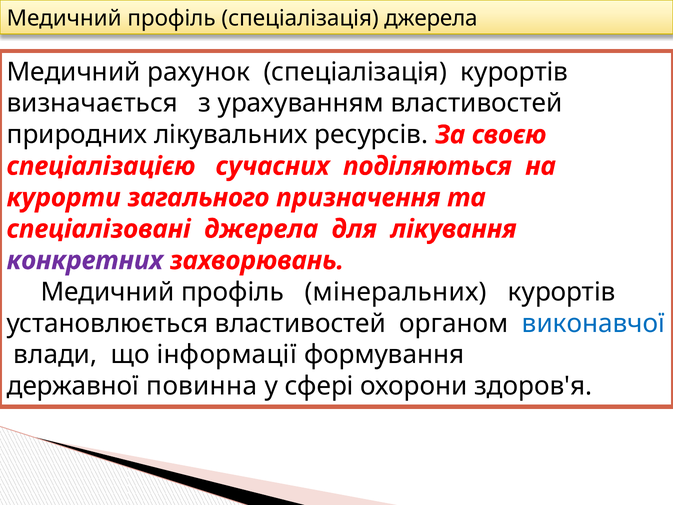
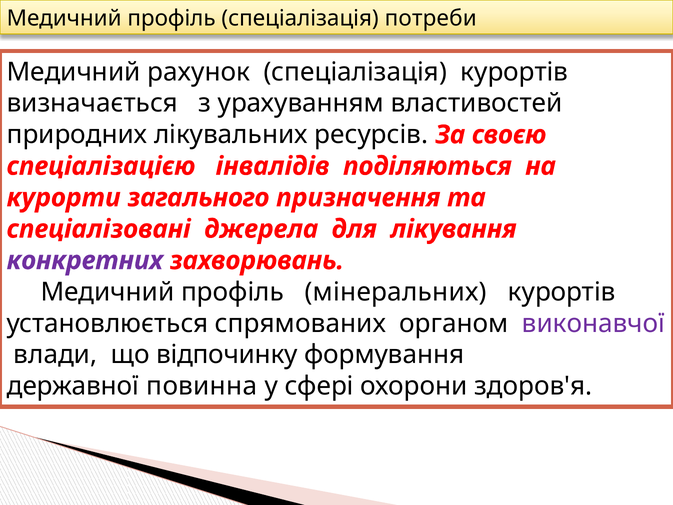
спеціалізація джерела: джерела -> потреби
сучасних: сучасних -> інвалідів
установлюється властивостей: властивостей -> спрямованих
виконавчої colour: blue -> purple
інформації: інформації -> відпочинку
